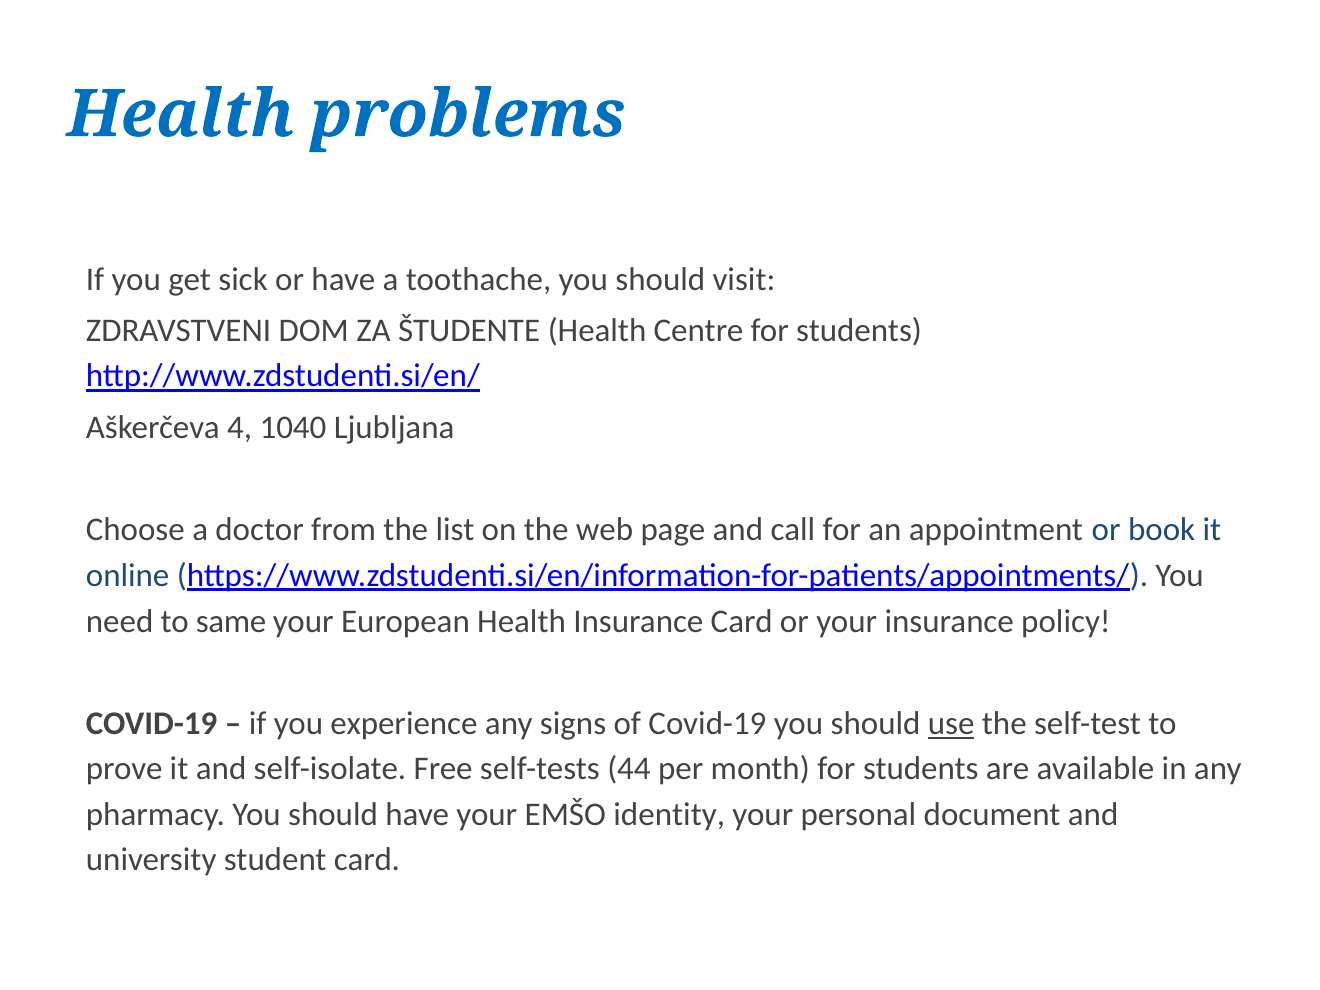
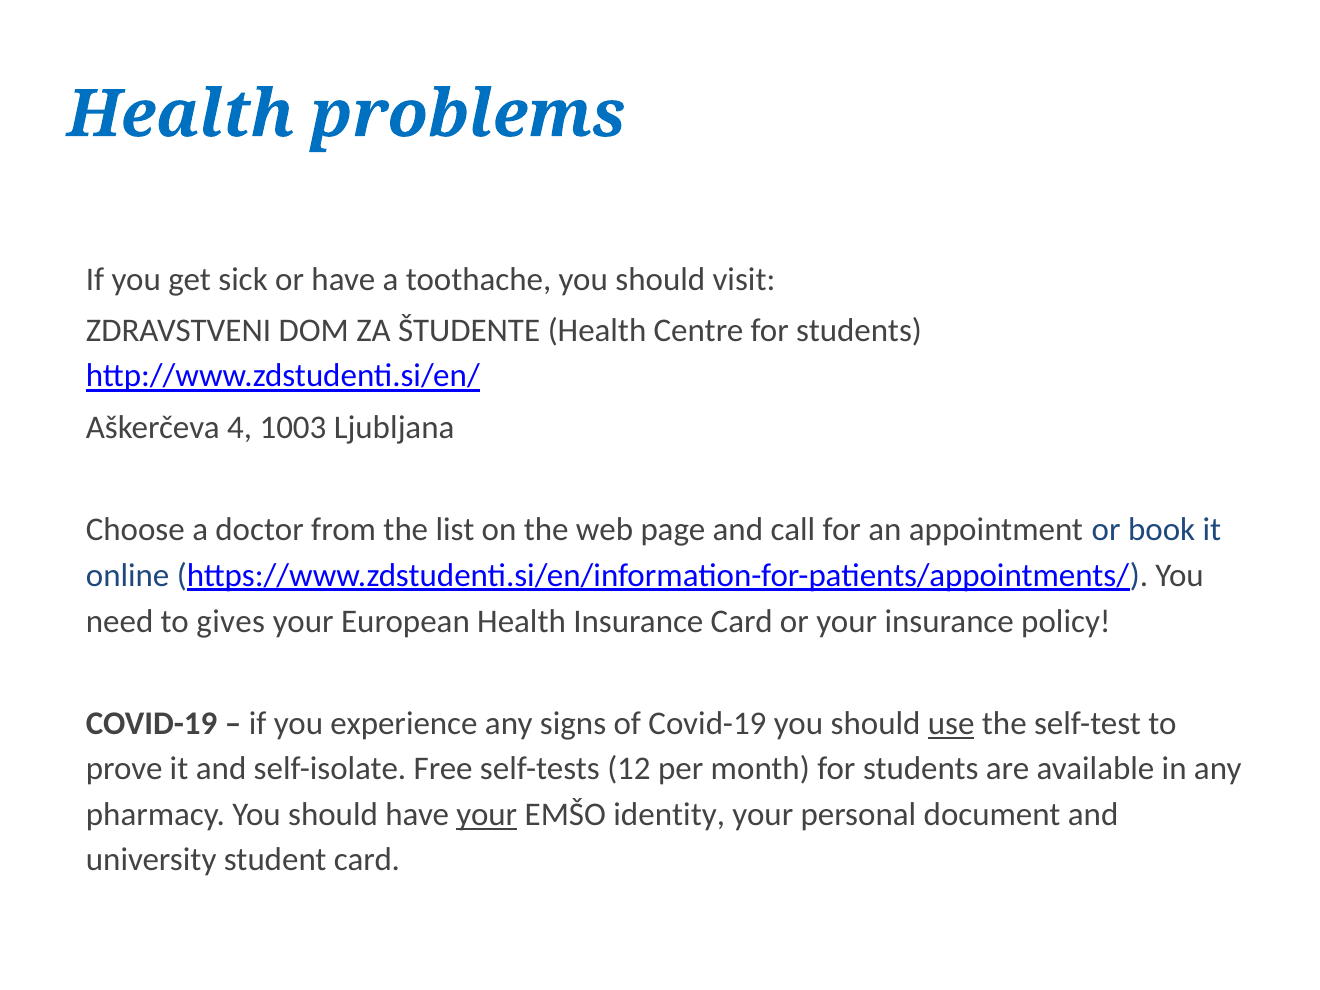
1040: 1040 -> 1003
same: same -> gives
44: 44 -> 12
your at (487, 815) underline: none -> present
